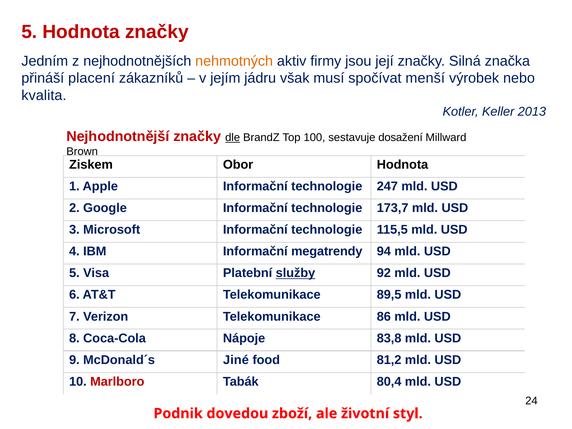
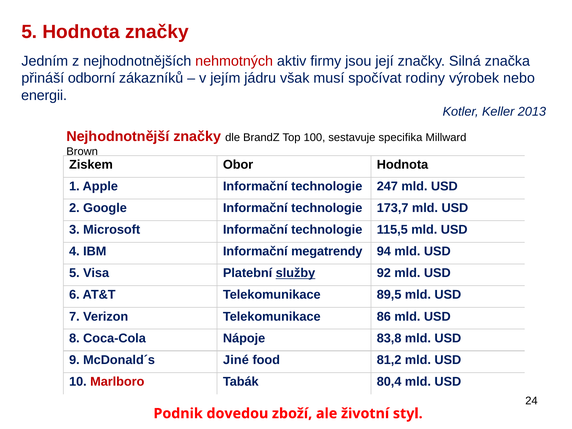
nehmotných colour: orange -> red
placení: placení -> odborní
menší: menší -> rodiny
kvalita: kvalita -> energii
dle underline: present -> none
dosažení: dosažení -> specifika
